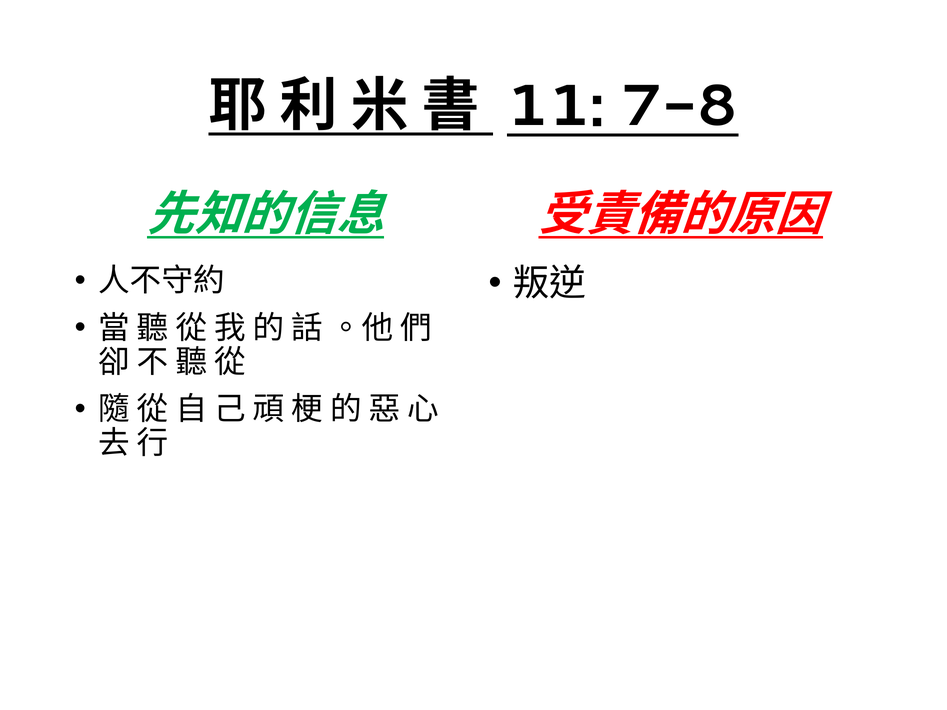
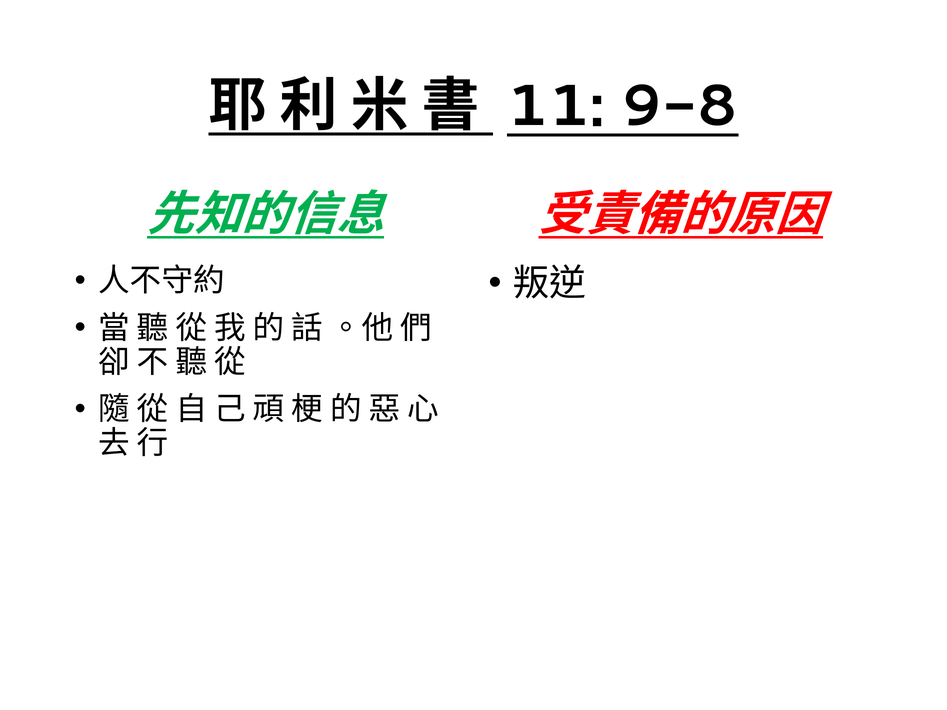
7-8: 7-8 -> 9-8
